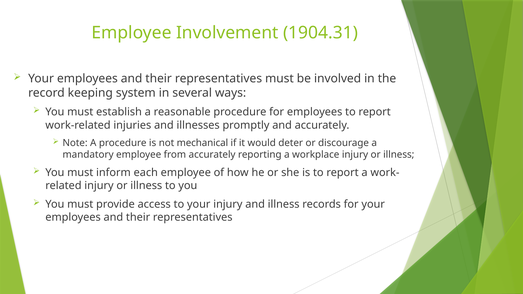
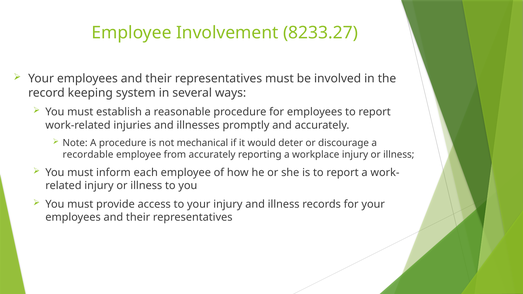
1904.31: 1904.31 -> 8233.27
mandatory: mandatory -> recordable
